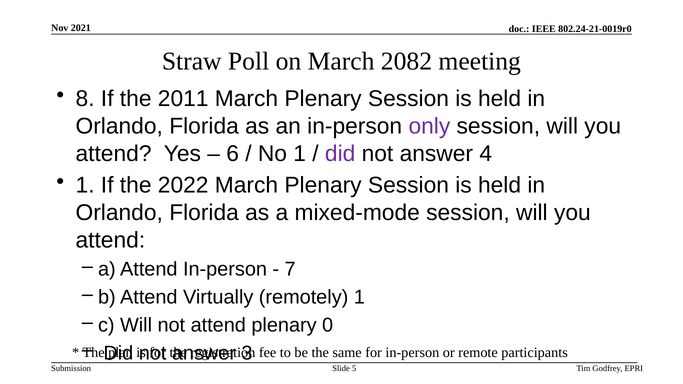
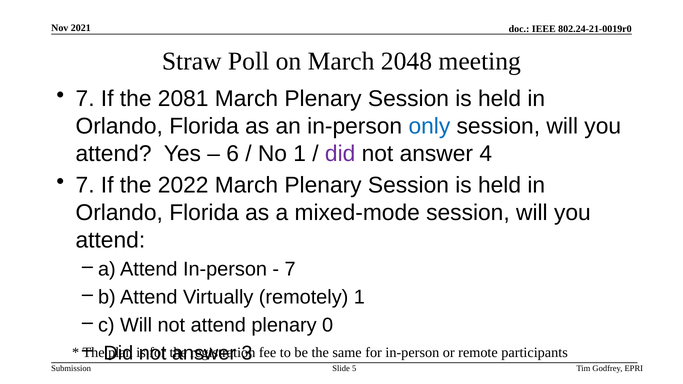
2082: 2082 -> 2048
8 at (85, 99): 8 -> 7
2011: 2011 -> 2081
only colour: purple -> blue
1 at (85, 185): 1 -> 7
